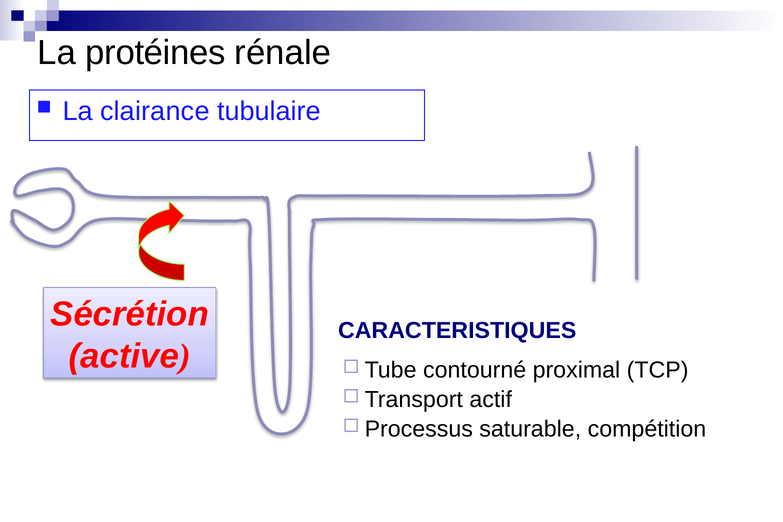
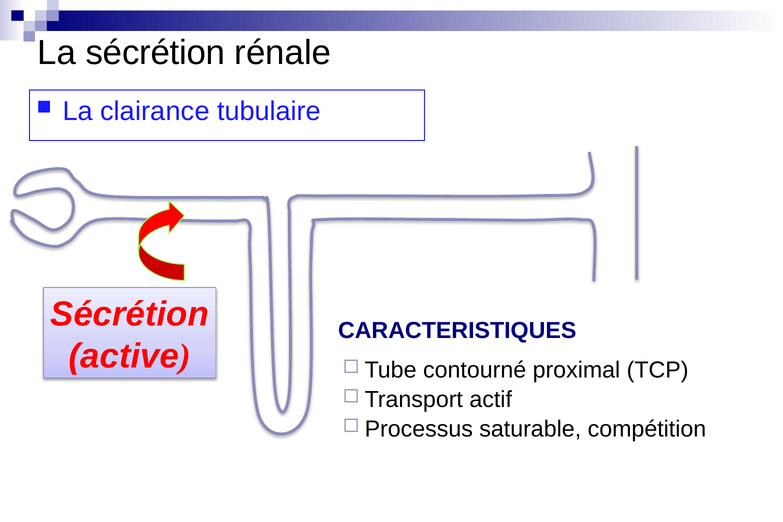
La protéines: protéines -> sécrétion
